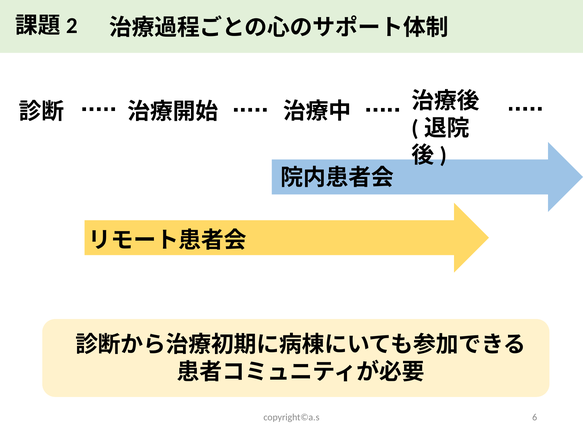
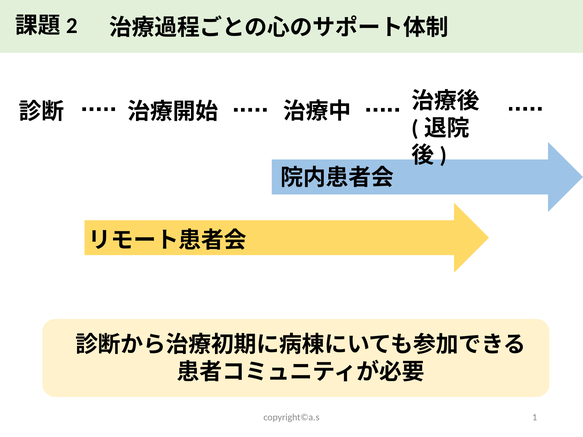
6: 6 -> 1
